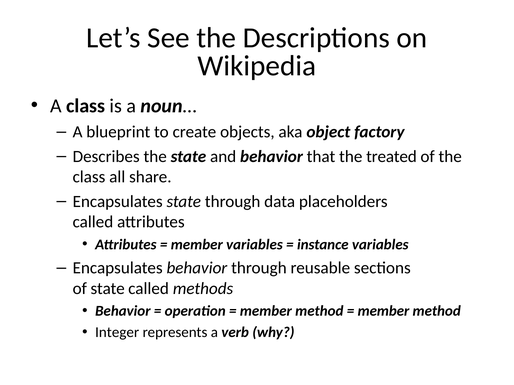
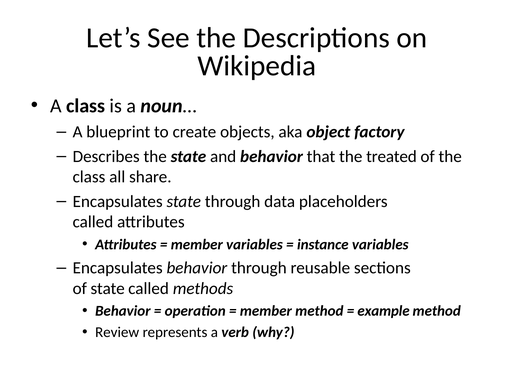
member at (383, 311): member -> example
Integer: Integer -> Review
